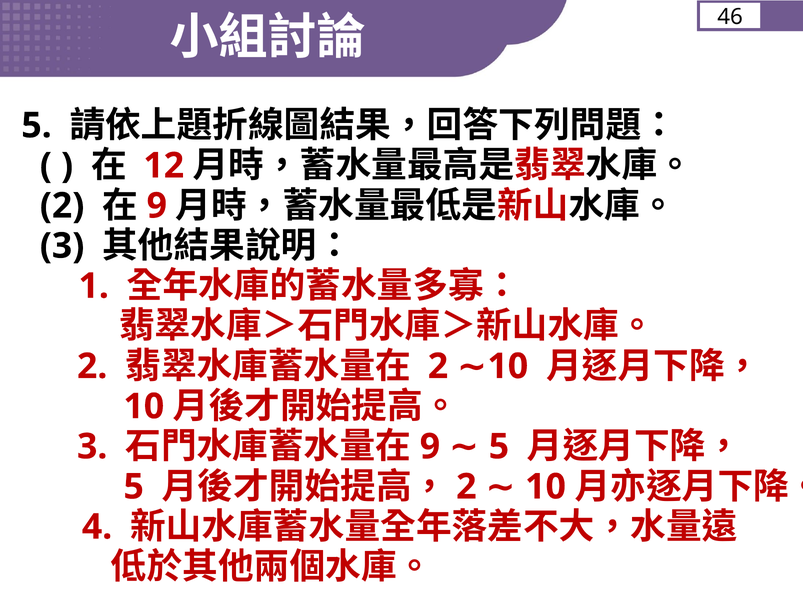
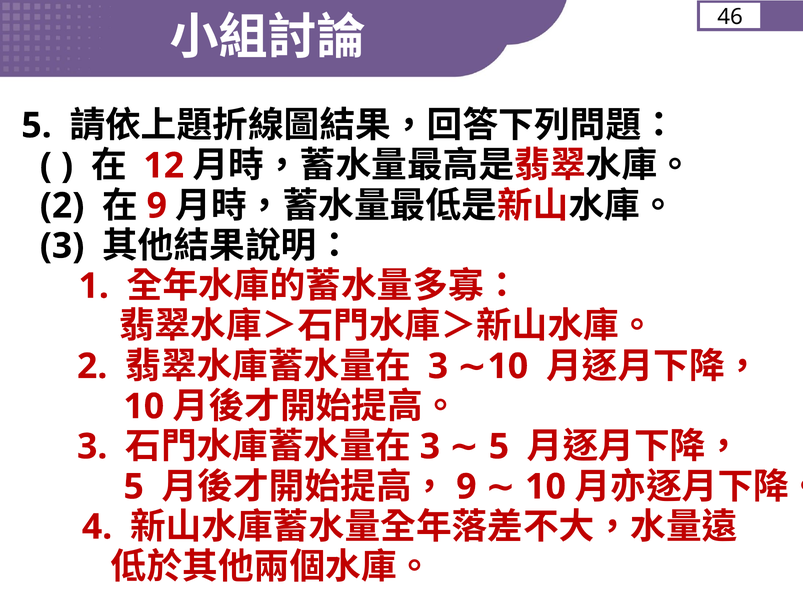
2 at (438, 366): 2 -> 3
9 at (430, 447): 9 -> 3
2 at (466, 487): 2 -> 9
